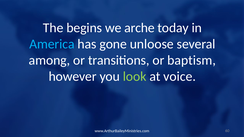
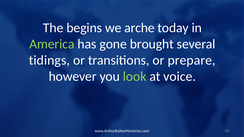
America colour: light blue -> light green
unloose: unloose -> brought
among: among -> tidings
baptism: baptism -> prepare
